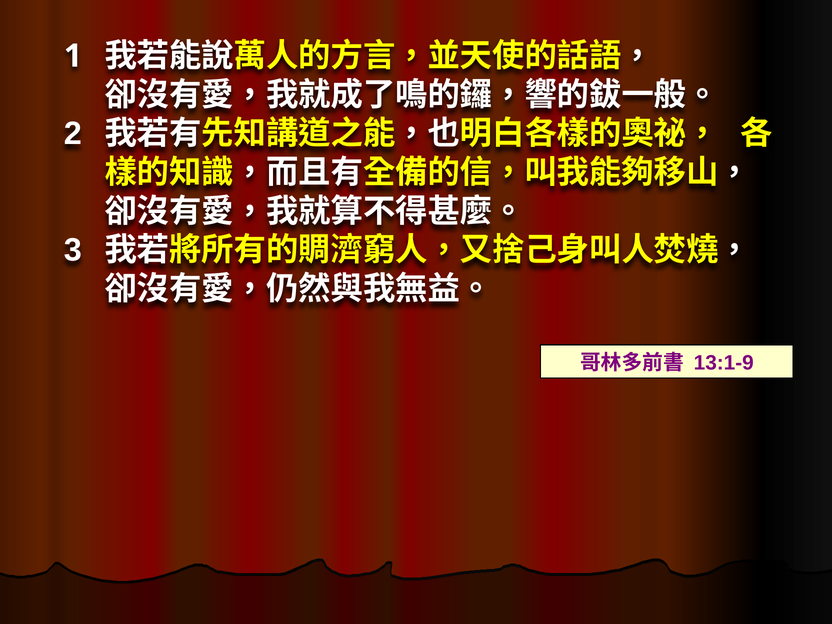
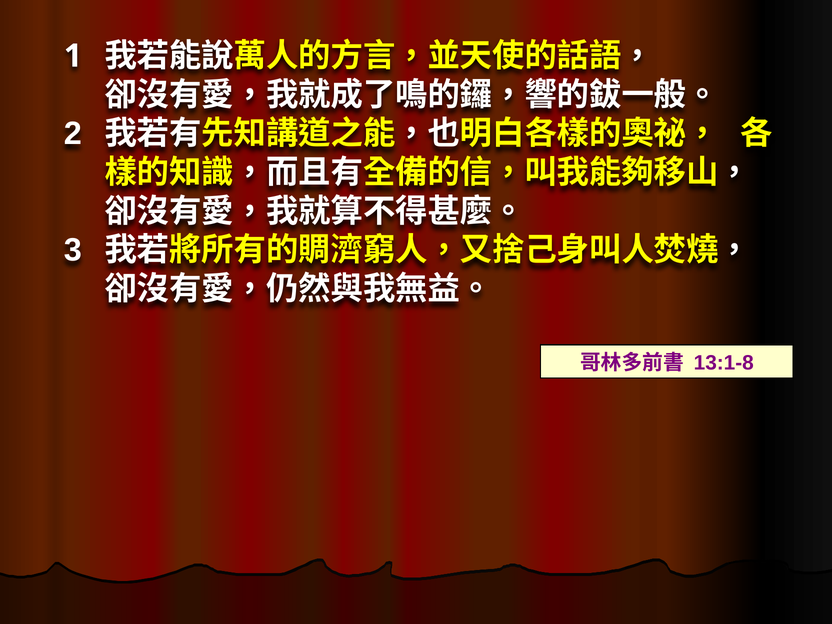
13:1-9: 13:1-9 -> 13:1-8
